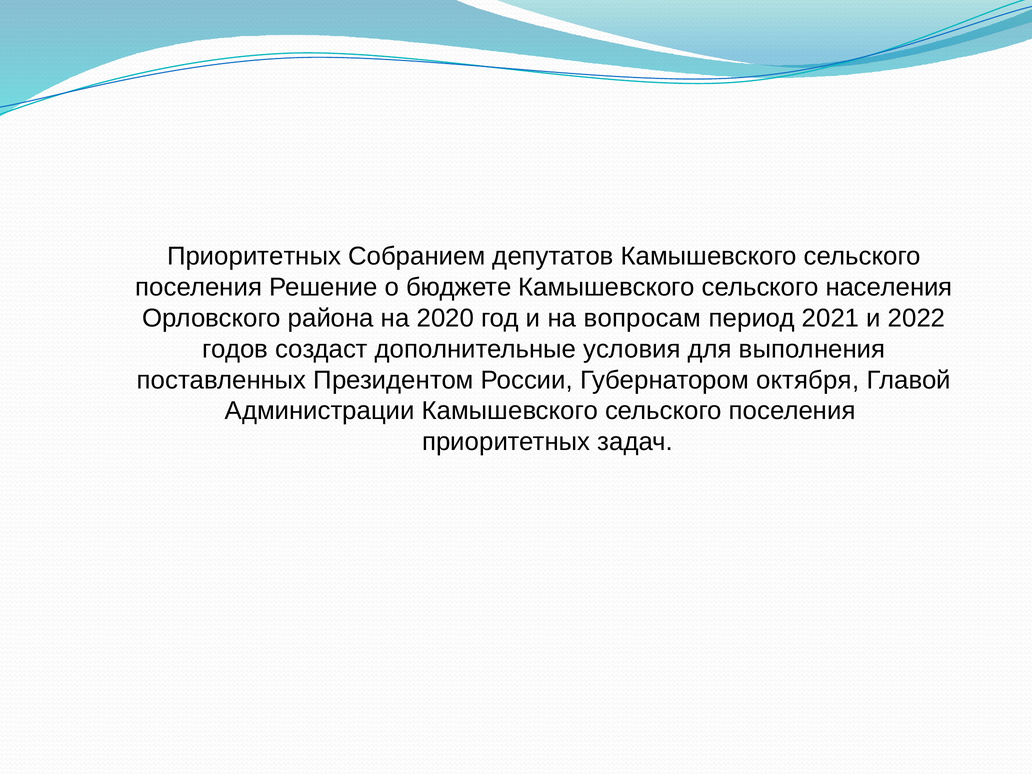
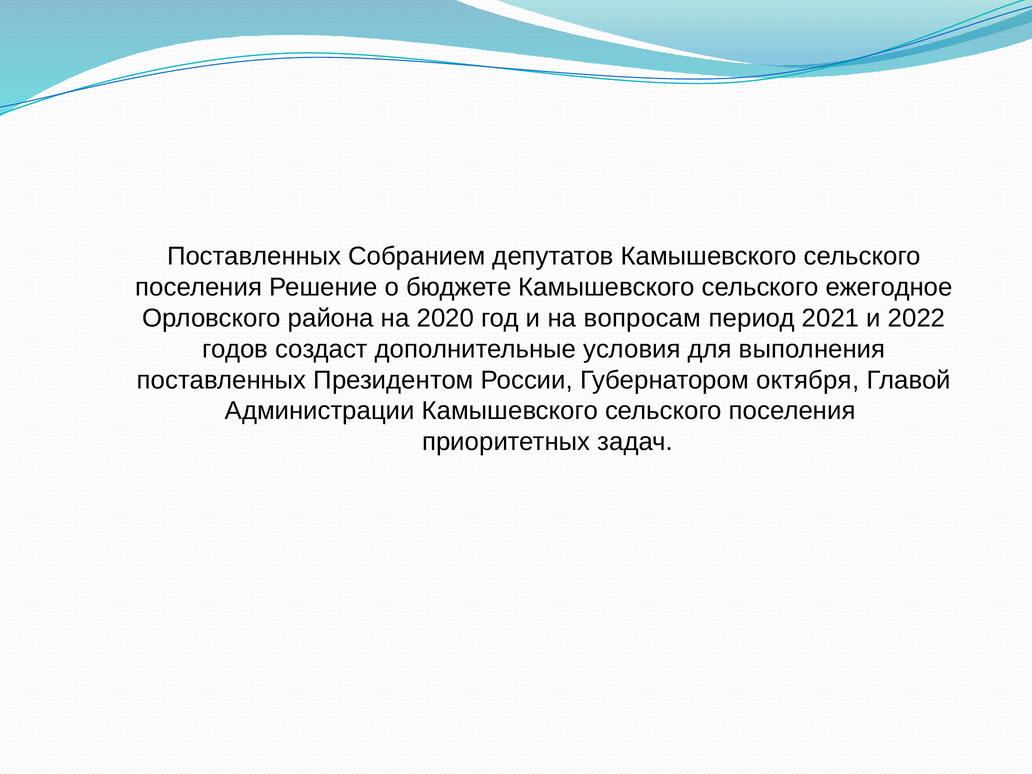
Приоритетных at (254, 256): Приоритетных -> Поставленных
населения: населения -> ежегодное
